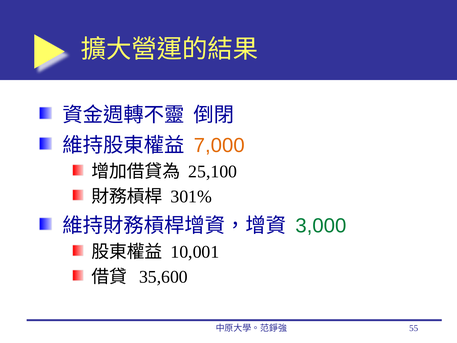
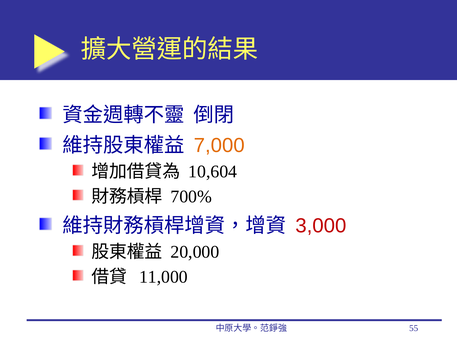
25,100: 25,100 -> 10,604
301%: 301% -> 700%
3,000 colour: green -> red
10,001: 10,001 -> 20,000
35,600: 35,600 -> 11,000
